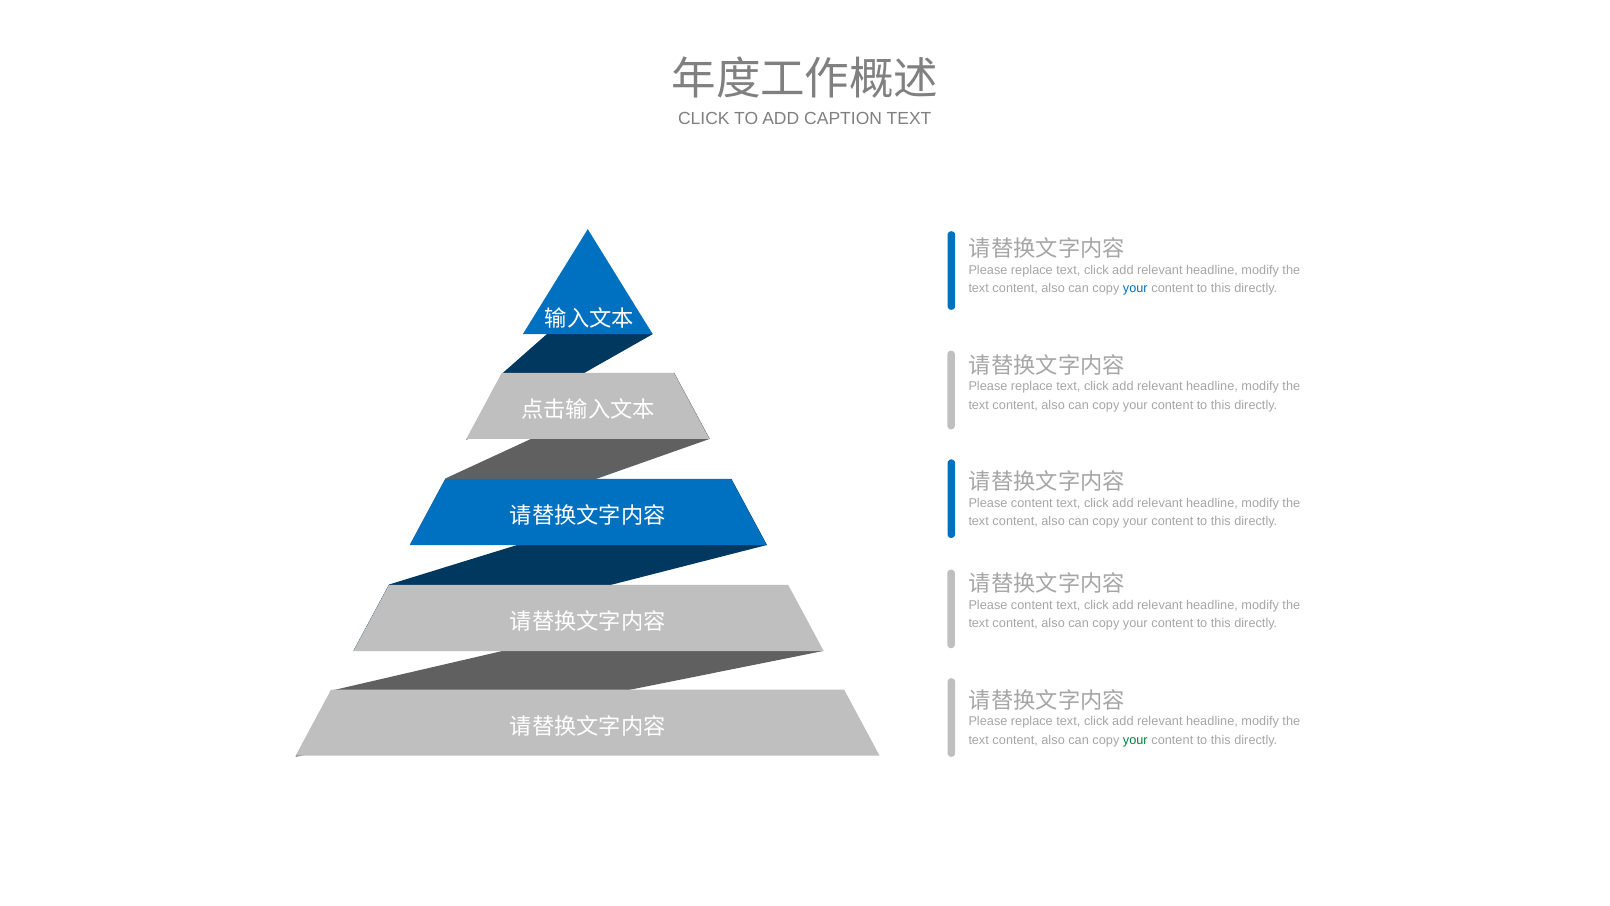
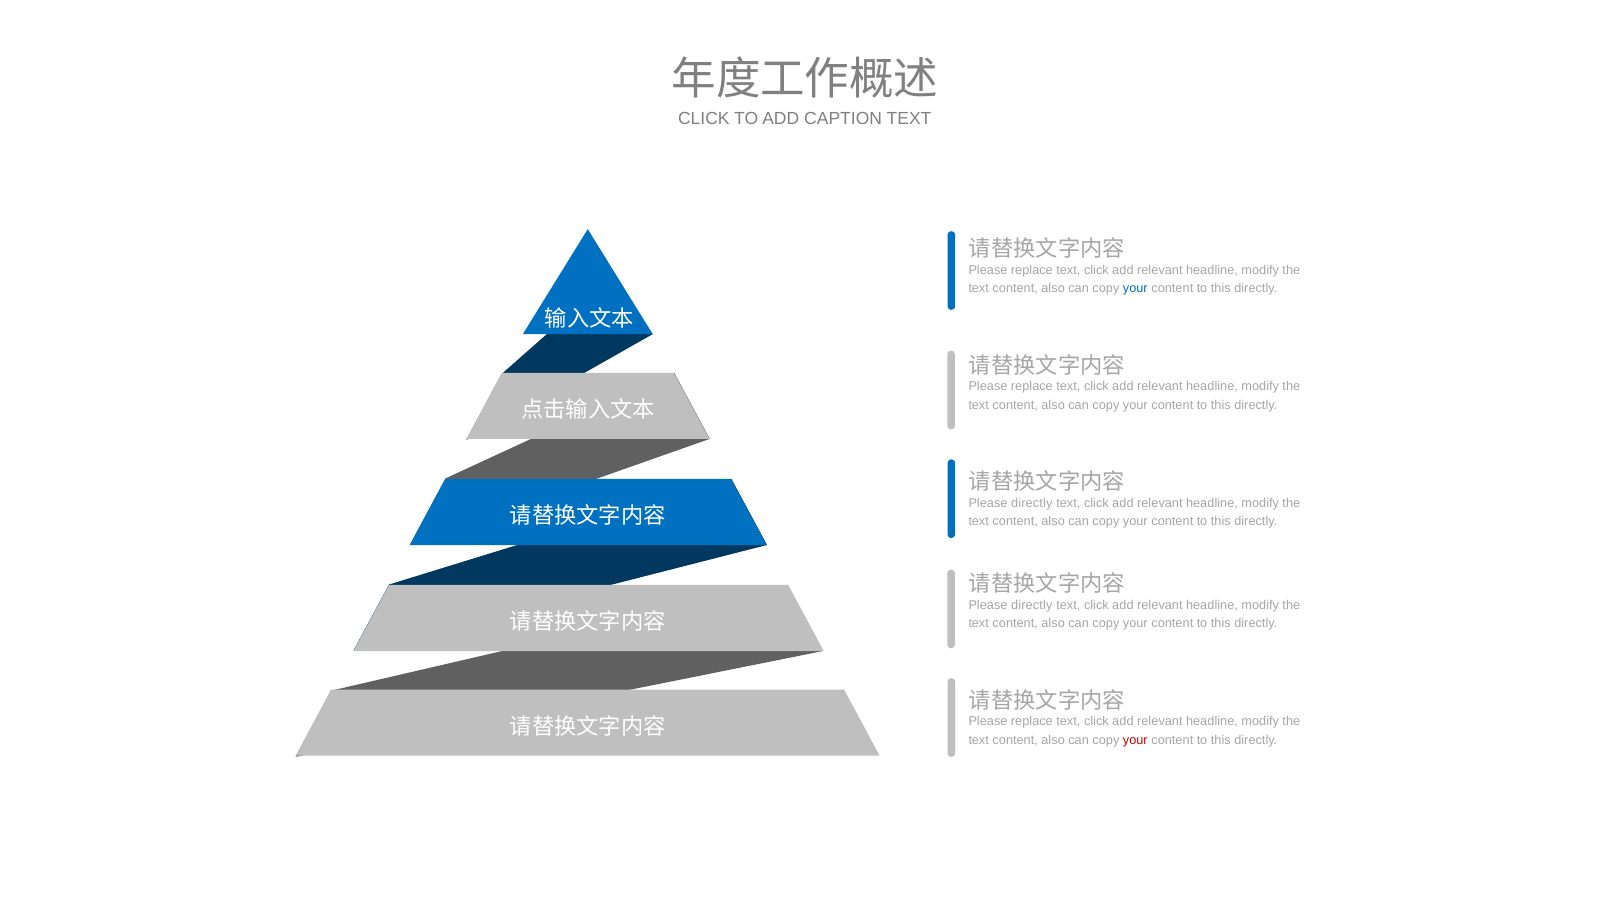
content at (1032, 503): content -> directly
content at (1032, 605): content -> directly
your at (1135, 740) colour: green -> red
